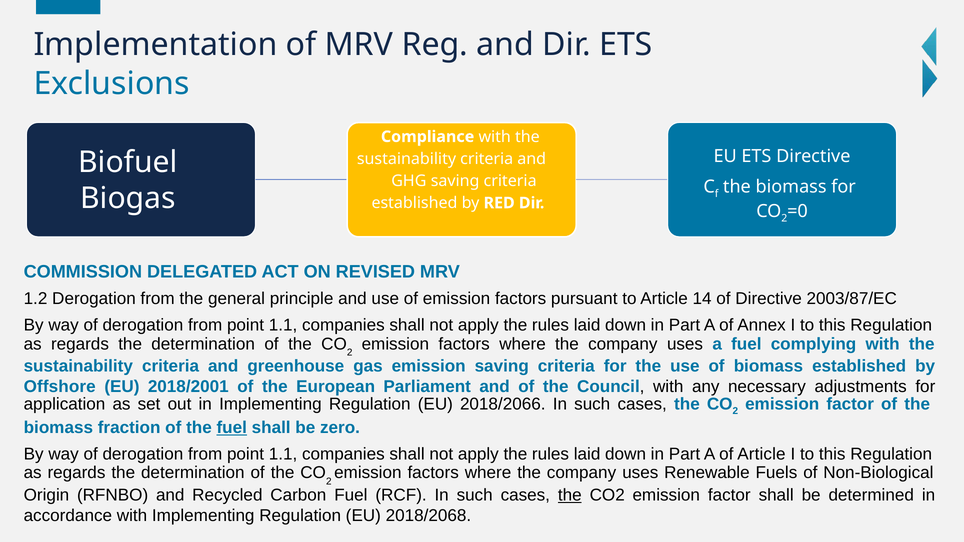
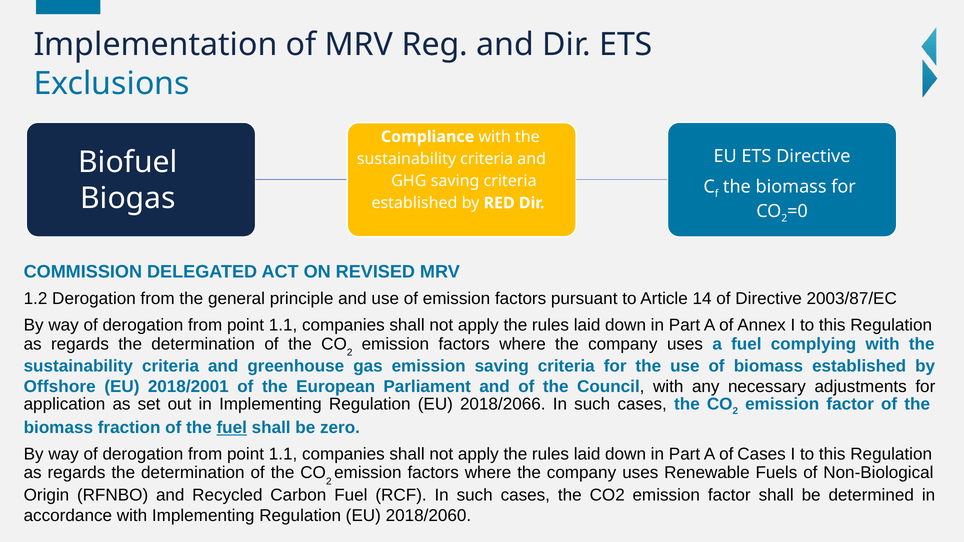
of Article: Article -> Cases
the at (570, 495) underline: present -> none
2018/2068: 2018/2068 -> 2018/2060
